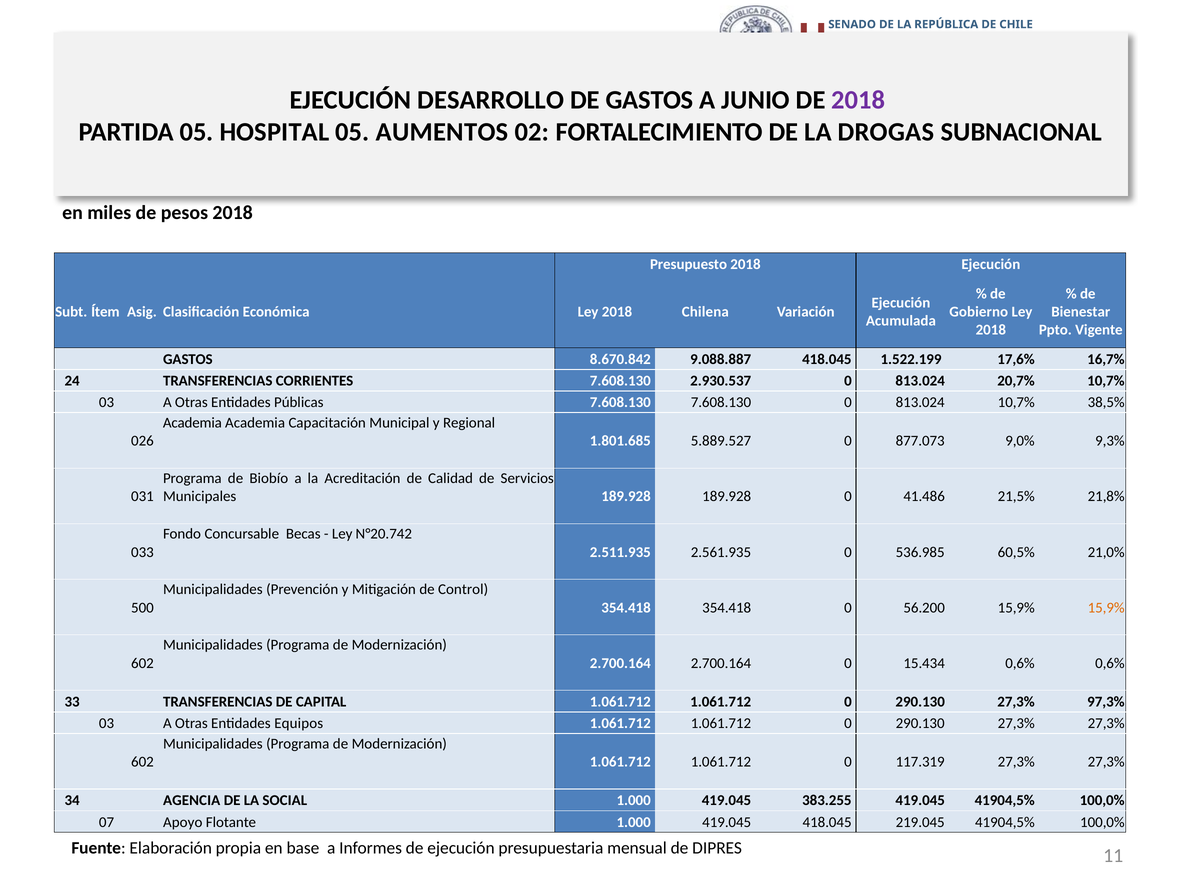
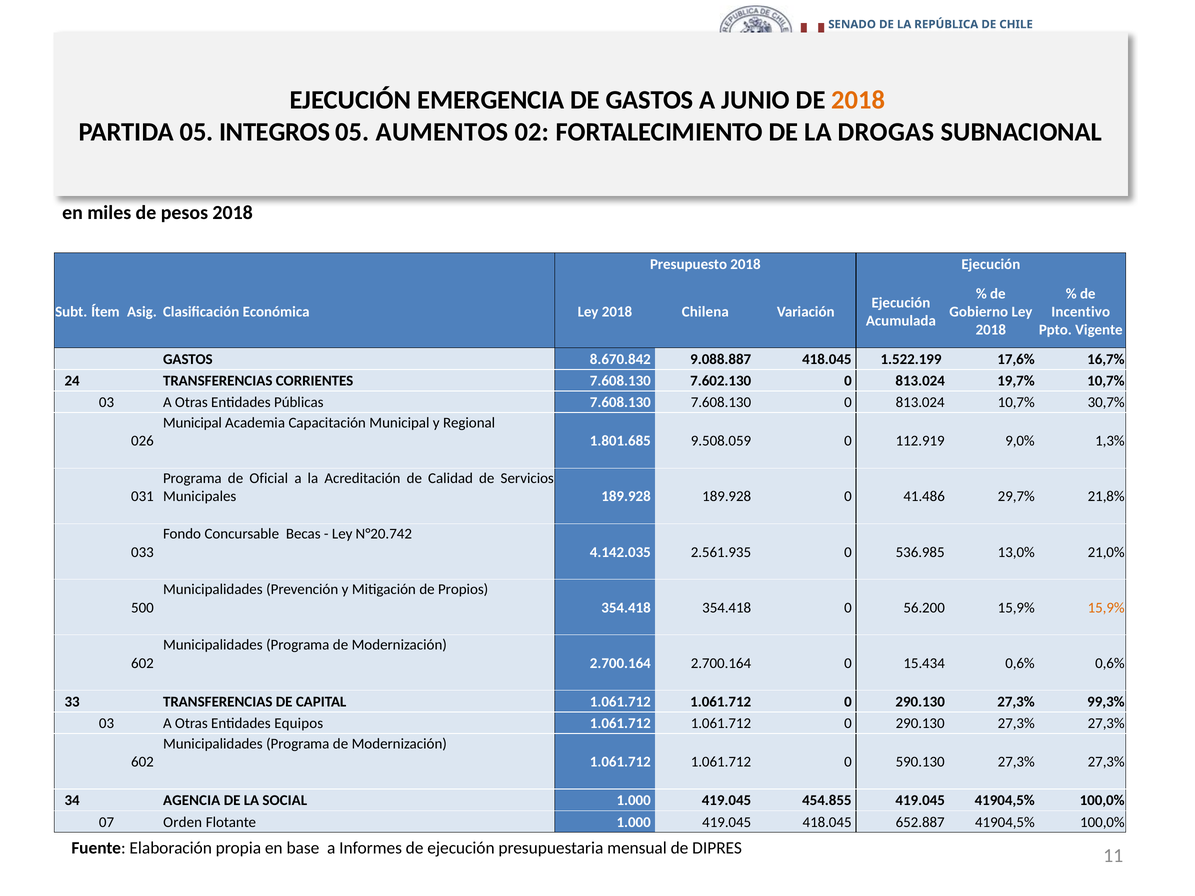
DESARROLLO: DESARROLLO -> EMERGENCIA
2018 at (858, 100) colour: purple -> orange
HOSPITAL: HOSPITAL -> INTEGROS
Bienestar: Bienestar -> Incentivo
2.930.537: 2.930.537 -> 7.602.130
20,7%: 20,7% -> 19,7%
38,5%: 38,5% -> 30,7%
Academia at (192, 423): Academia -> Municipal
5.889.527: 5.889.527 -> 9.508.059
877.073: 877.073 -> 112.919
9,3%: 9,3% -> 1,3%
Biobío: Biobío -> Oficial
21,5%: 21,5% -> 29,7%
2.511.935: 2.511.935 -> 4.142.035
60,5%: 60,5% -> 13,0%
Control: Control -> Propios
97,3%: 97,3% -> 99,3%
117.319: 117.319 -> 590.130
383.255: 383.255 -> 454.855
07 Apoyo: Apoyo -> Orden
219.045: 219.045 -> 652.887
